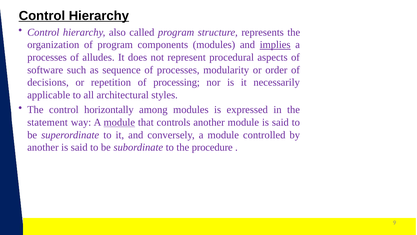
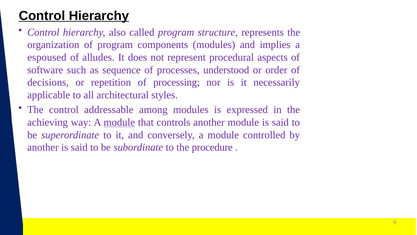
implies underline: present -> none
processes at (47, 57): processes -> espoused
modularity: modularity -> understood
horizontally: horizontally -> addressable
statement: statement -> achieving
